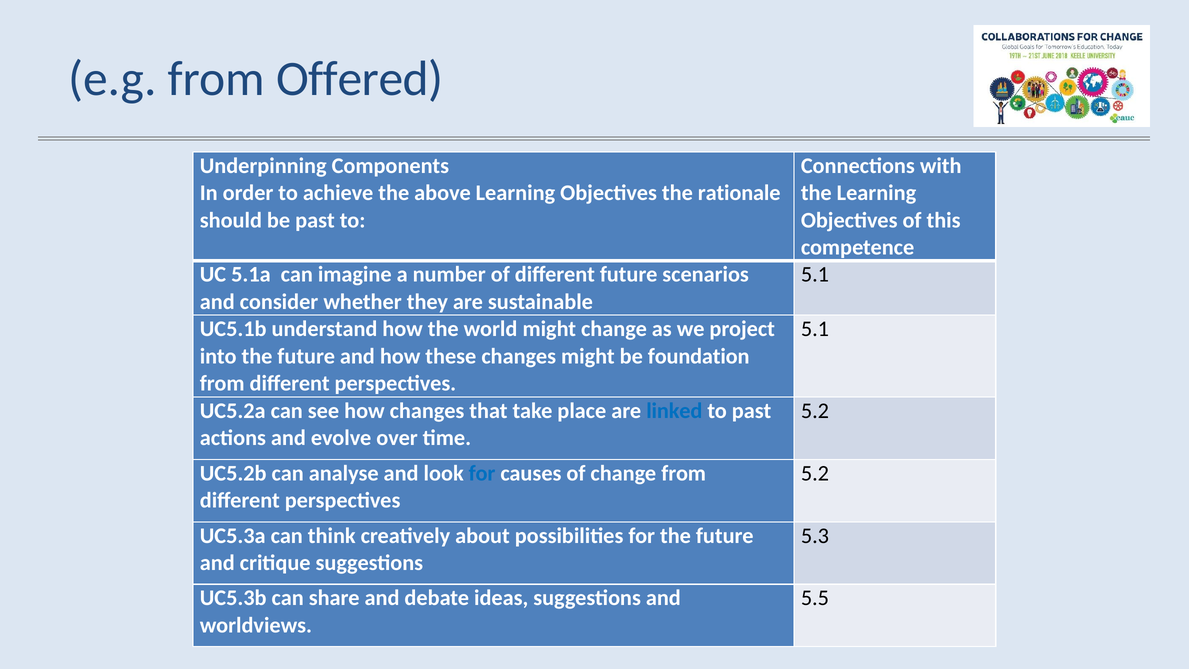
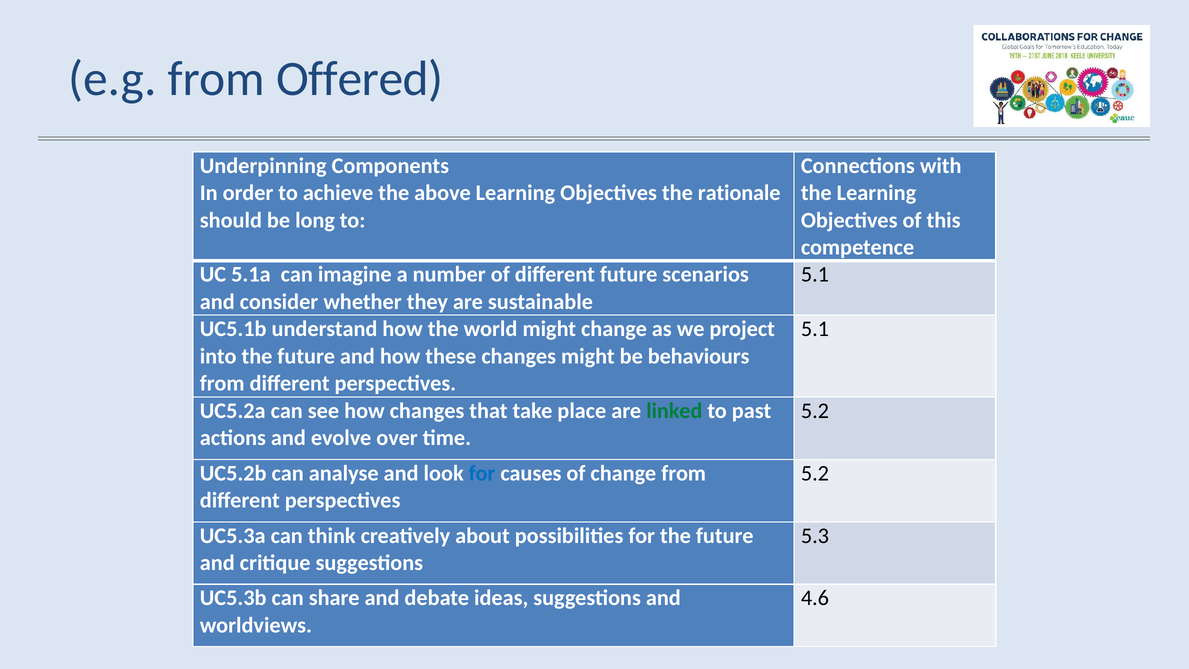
be past: past -> long
foundation: foundation -> behaviours
linked colour: blue -> green
5.5: 5.5 -> 4.6
